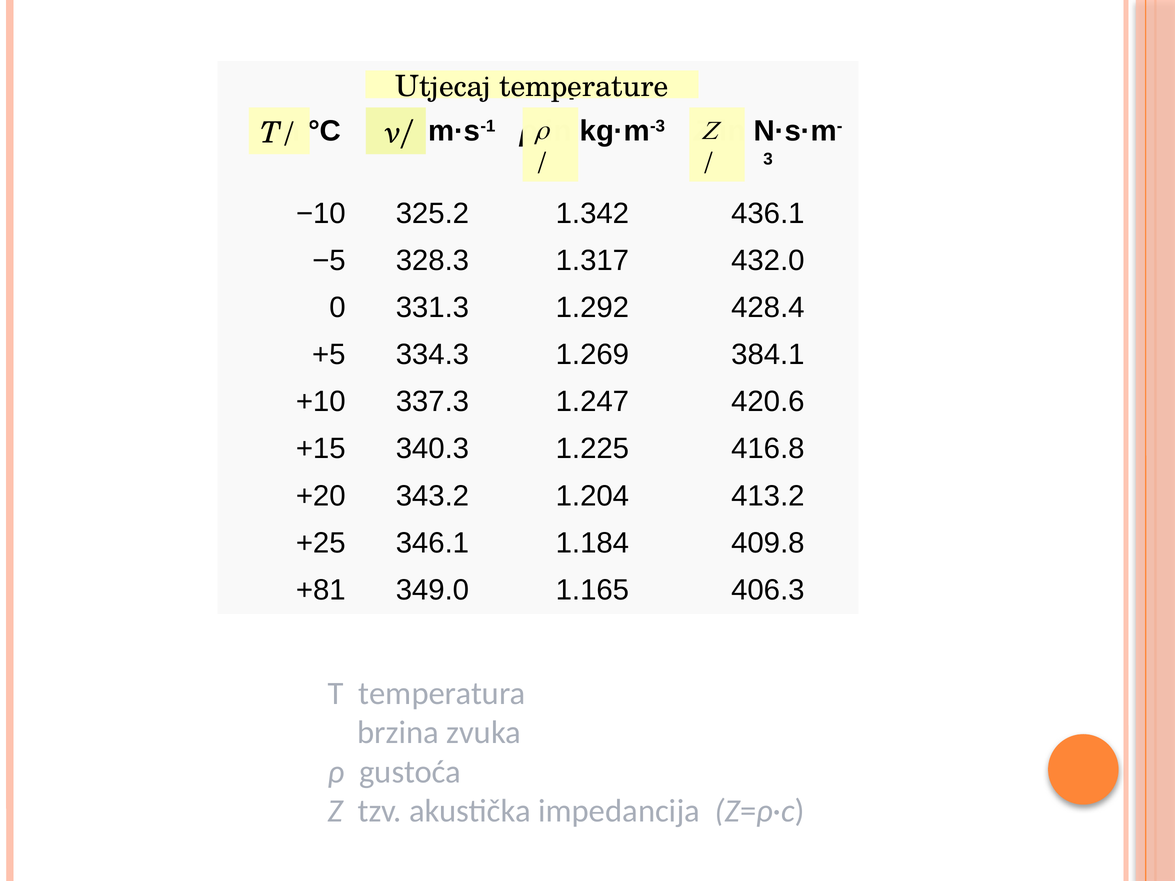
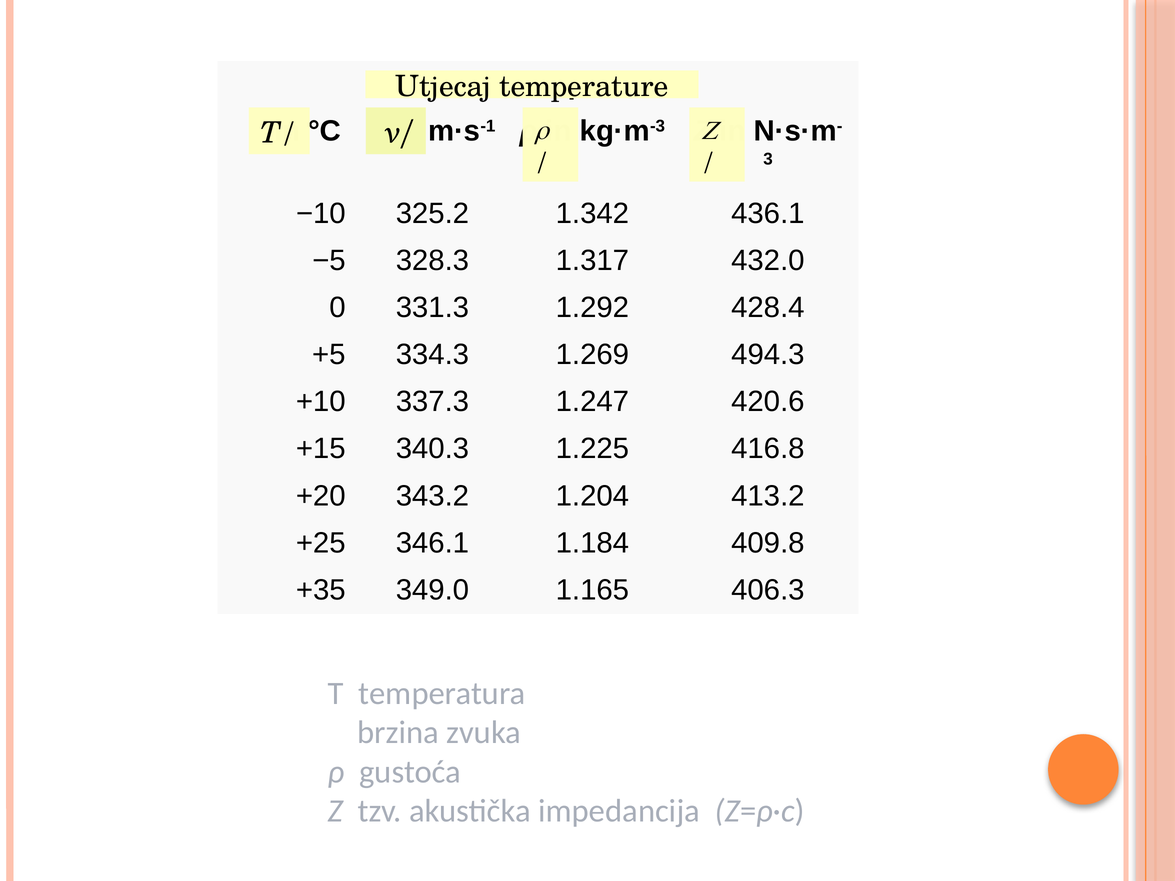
384.1: 384.1 -> 494.3
+81: +81 -> +35
